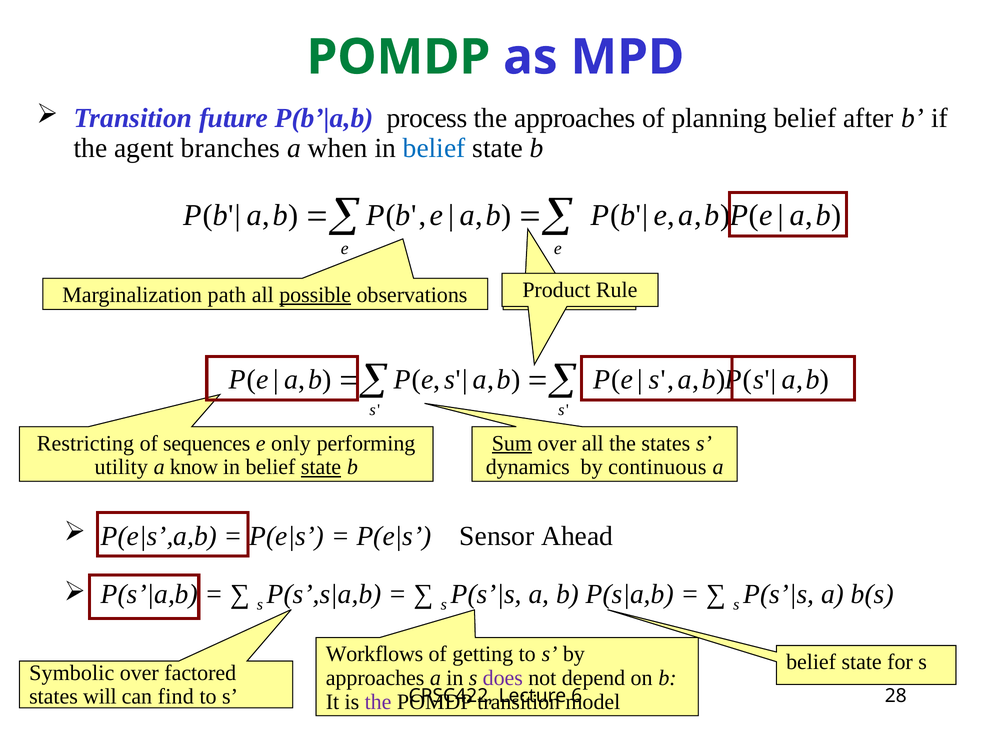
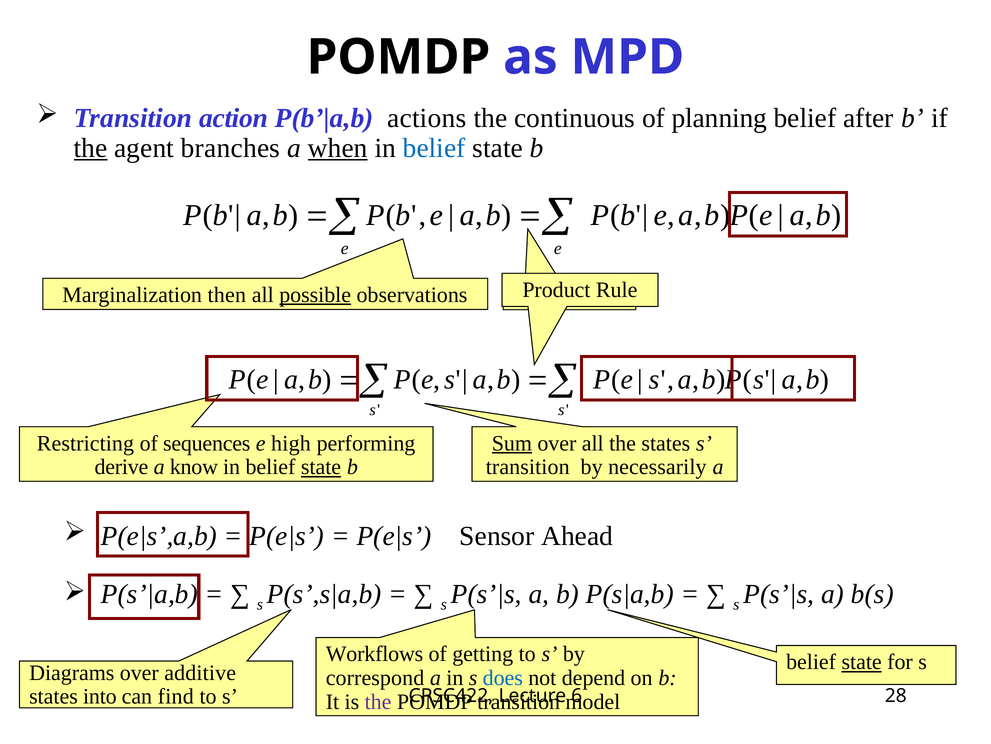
POMDP at (398, 57) colour: green -> black
future: future -> action
process: process -> actions
the approaches: approaches -> continuous
the at (91, 148) underline: none -> present
when underline: none -> present
path: path -> then
only: only -> high
utility: utility -> derive
dynamics at (528, 467): dynamics -> transition
continuous: continuous -> necessarily
state at (862, 661) underline: none -> present
Symbolic: Symbolic -> Diagrams
factored: factored -> additive
approaches at (375, 677): approaches -> correspond
does colour: purple -> blue
will: will -> into
